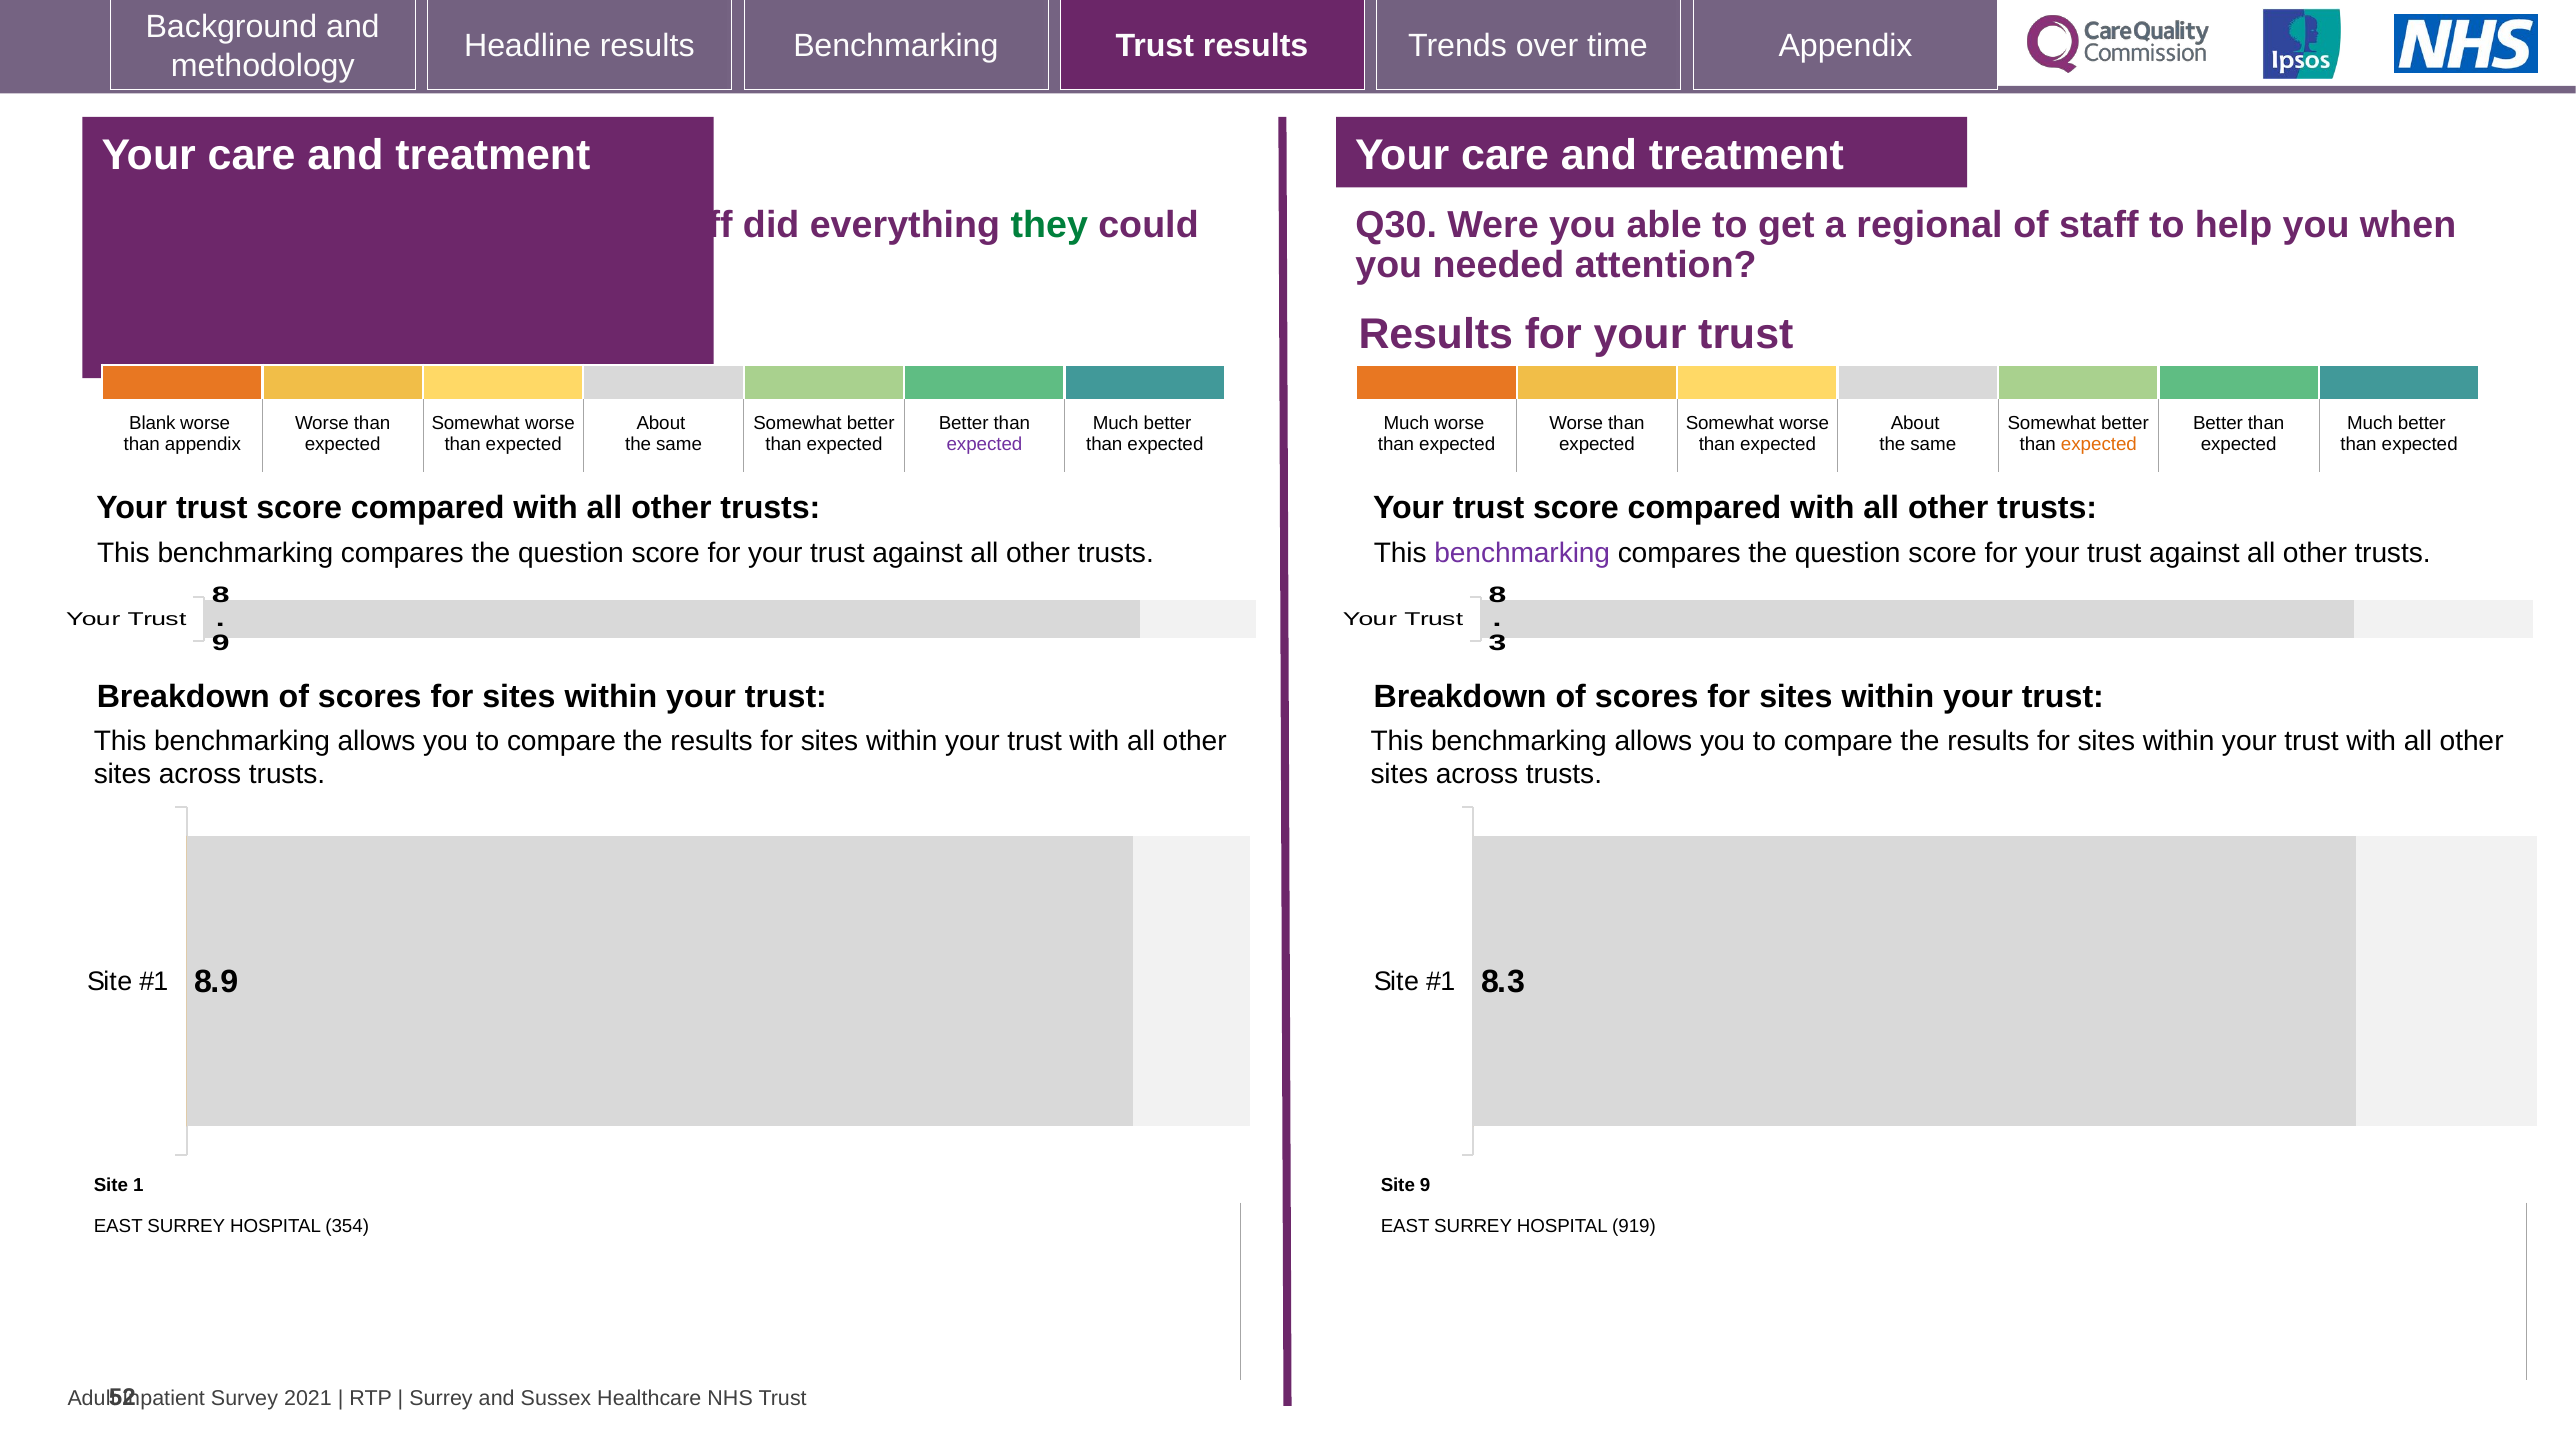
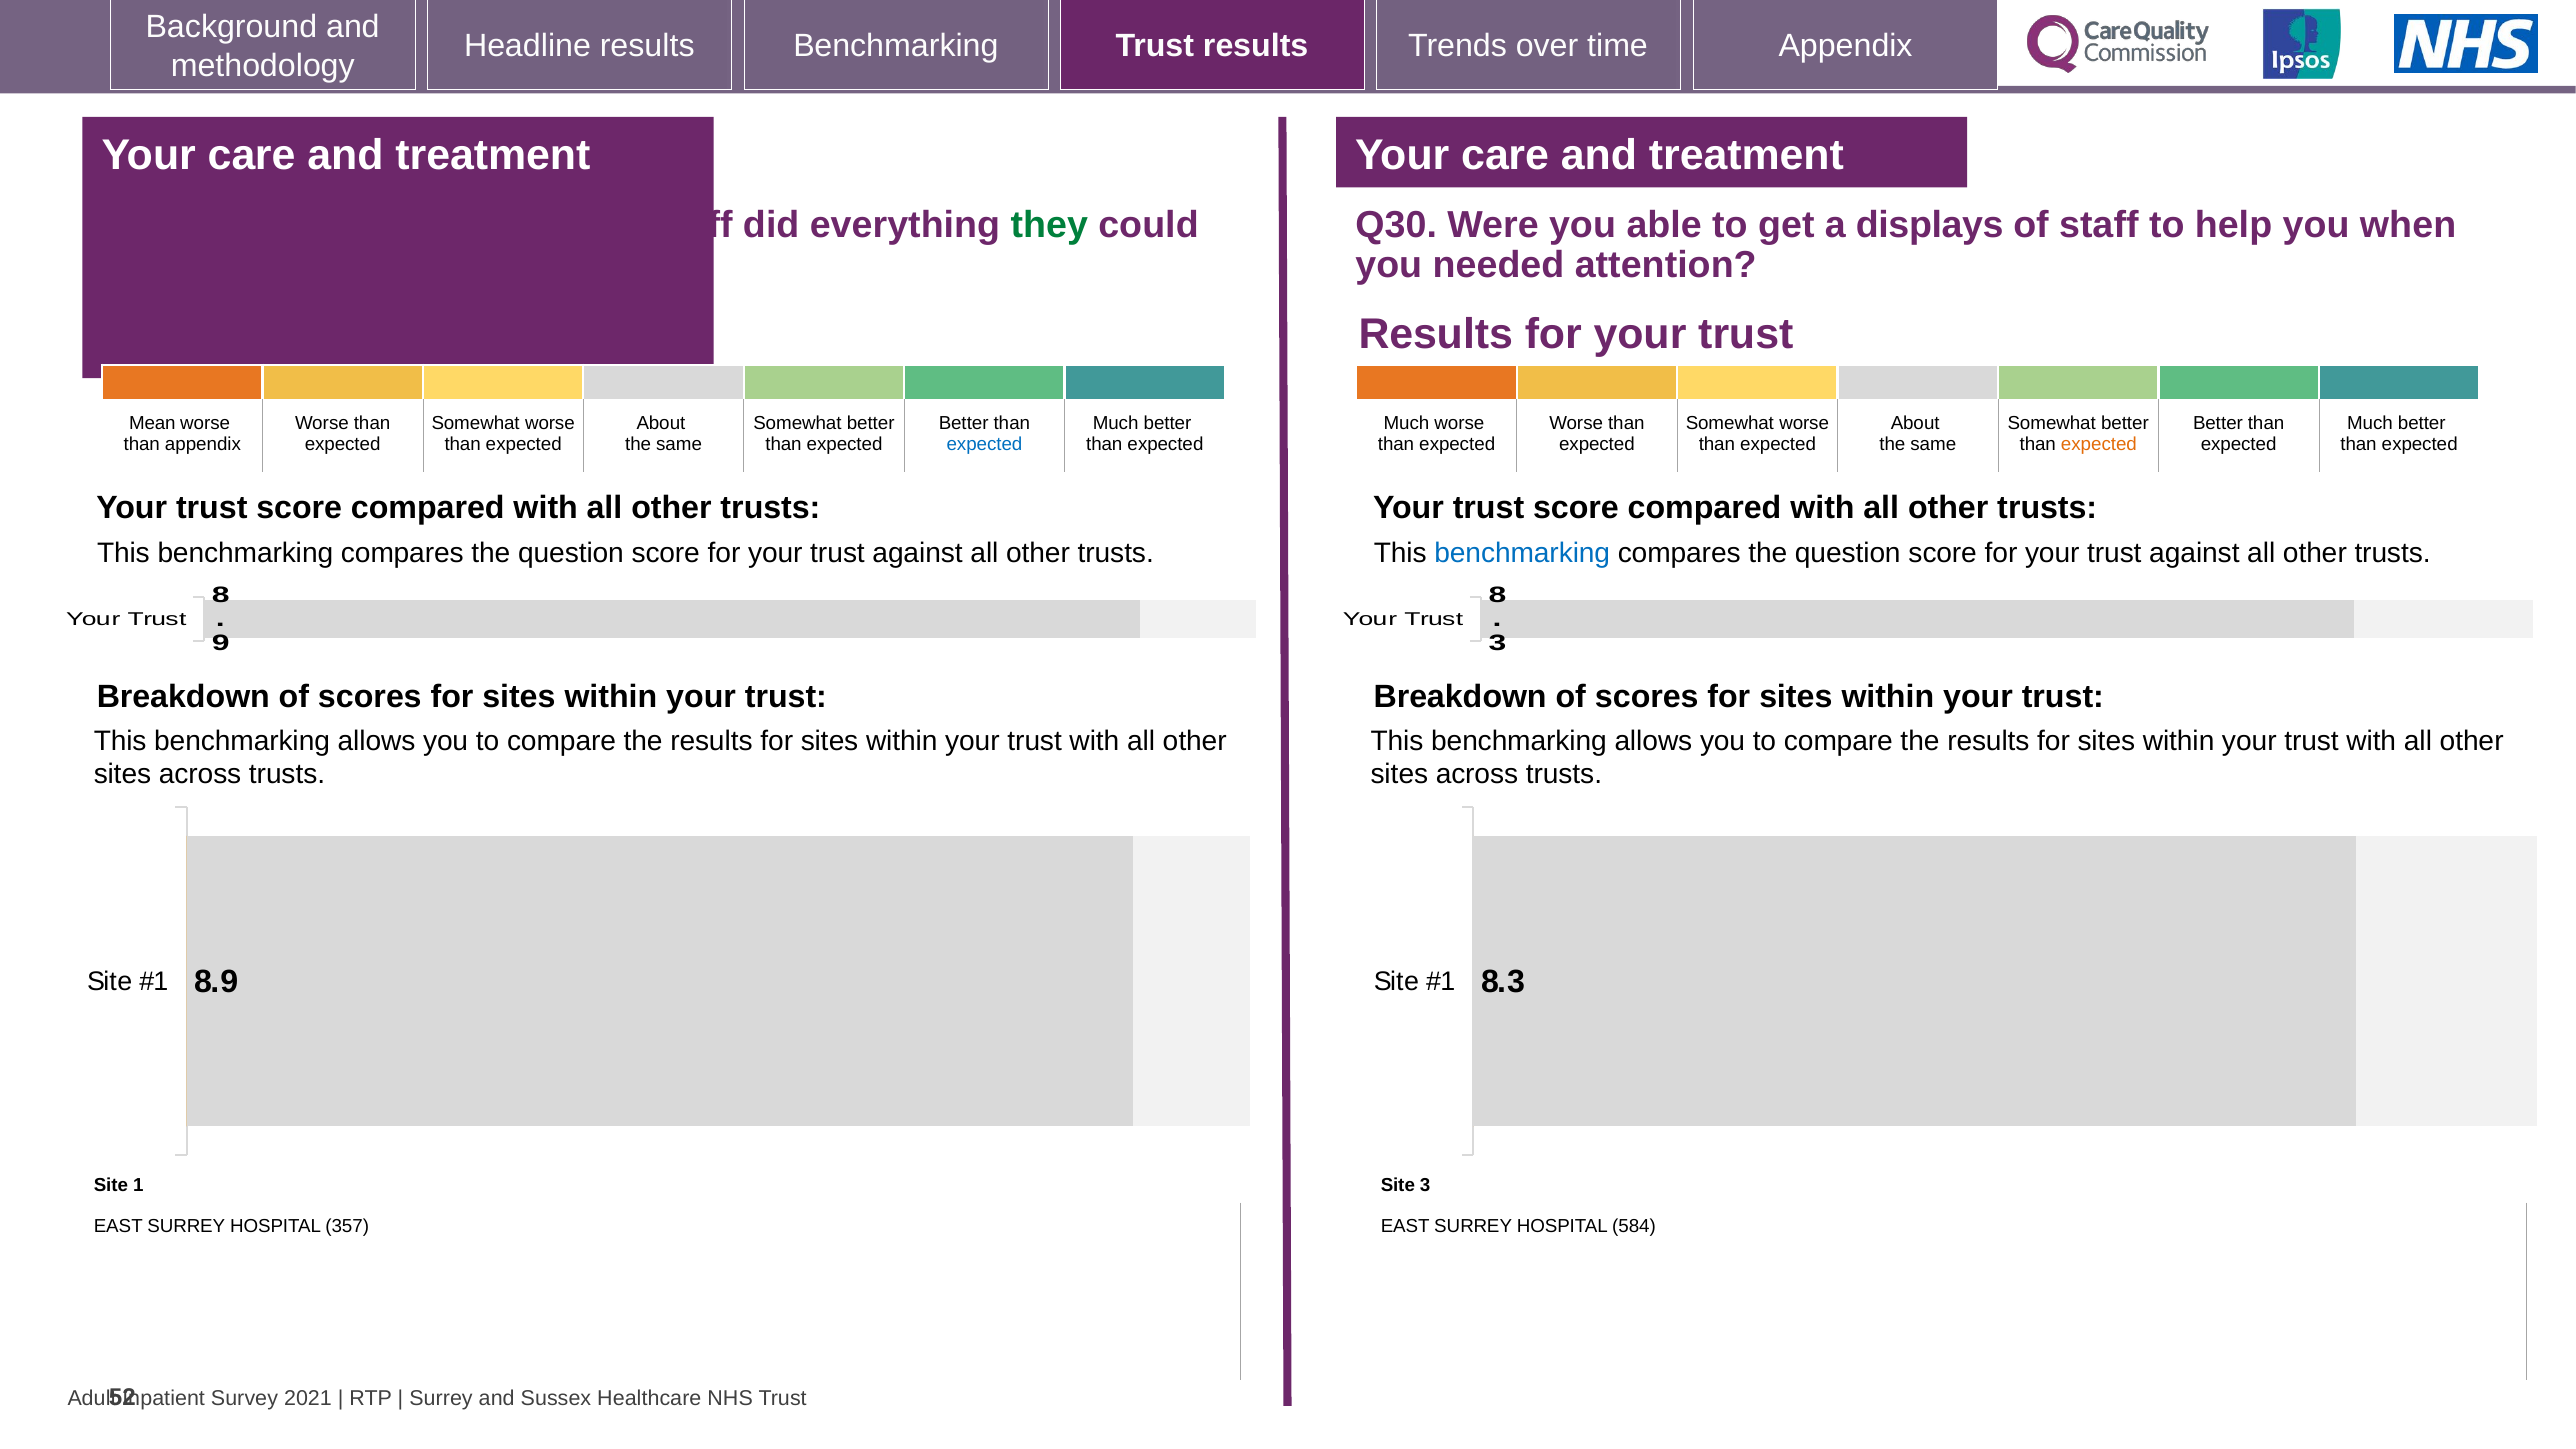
regional: regional -> displays
Blank: Blank -> Mean
expected at (984, 444) colour: purple -> blue
benchmarking at (1522, 553) colour: purple -> blue
Site 9: 9 -> 3
354: 354 -> 357
919: 919 -> 584
